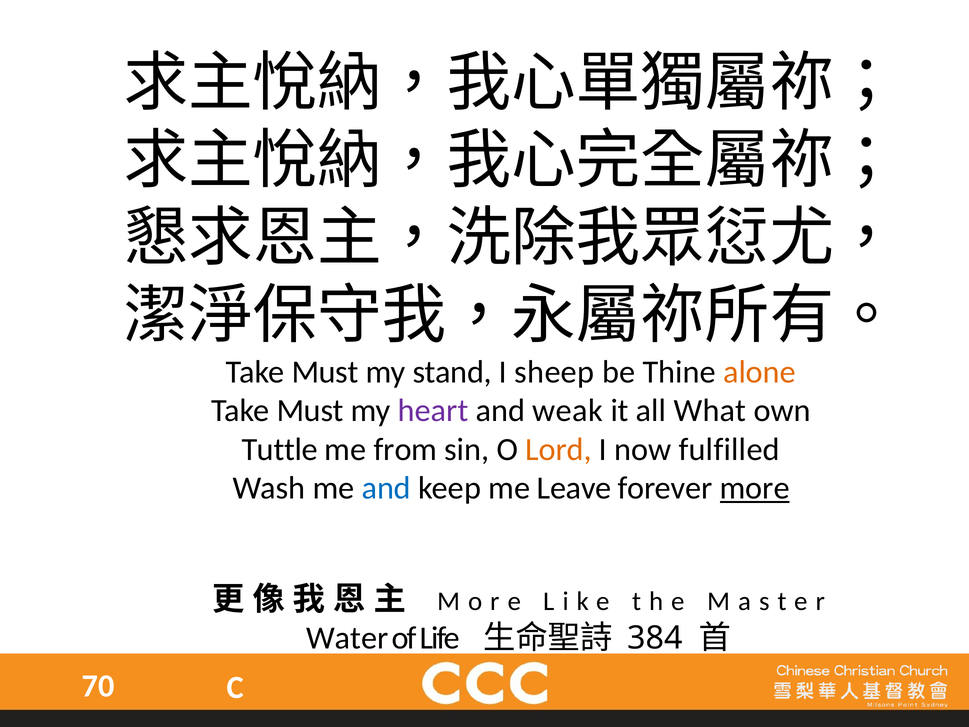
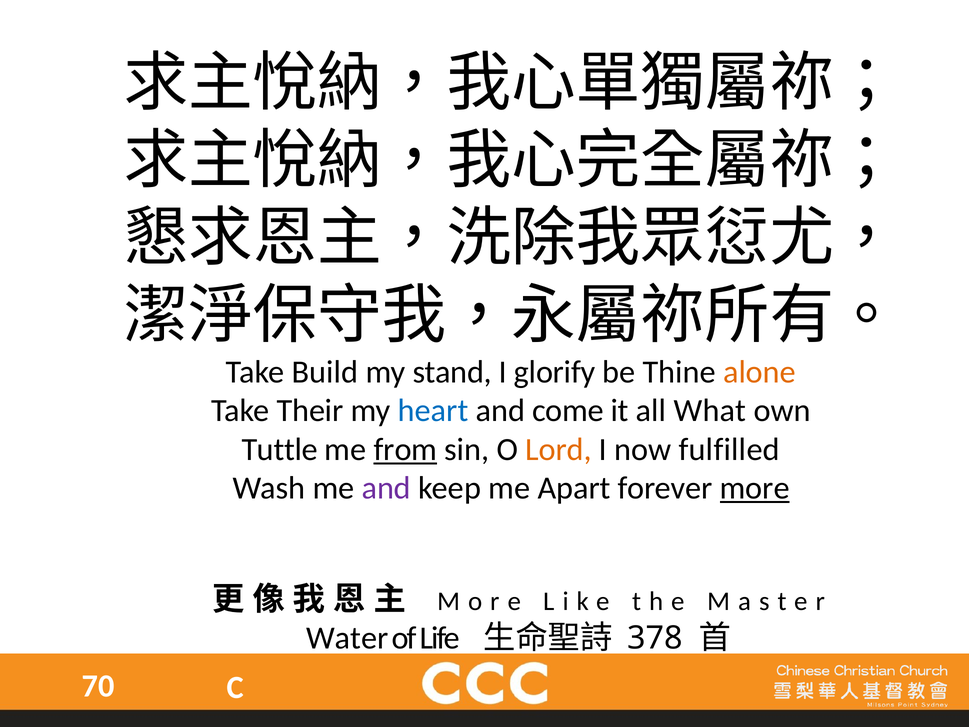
Must at (325, 372): Must -> Build
sheep: sheep -> glorify
Must at (310, 410): Must -> Their
heart colour: purple -> blue
weak: weak -> come
from underline: none -> present
and at (386, 488) colour: blue -> purple
Leave: Leave -> Apart
384: 384 -> 378
